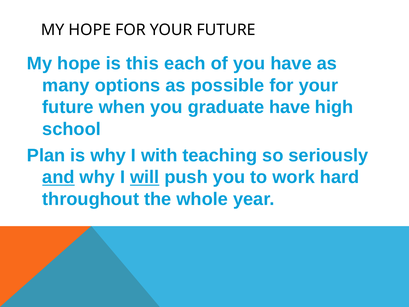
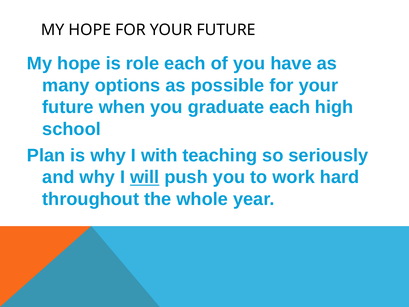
this: this -> role
graduate have: have -> each
and underline: present -> none
